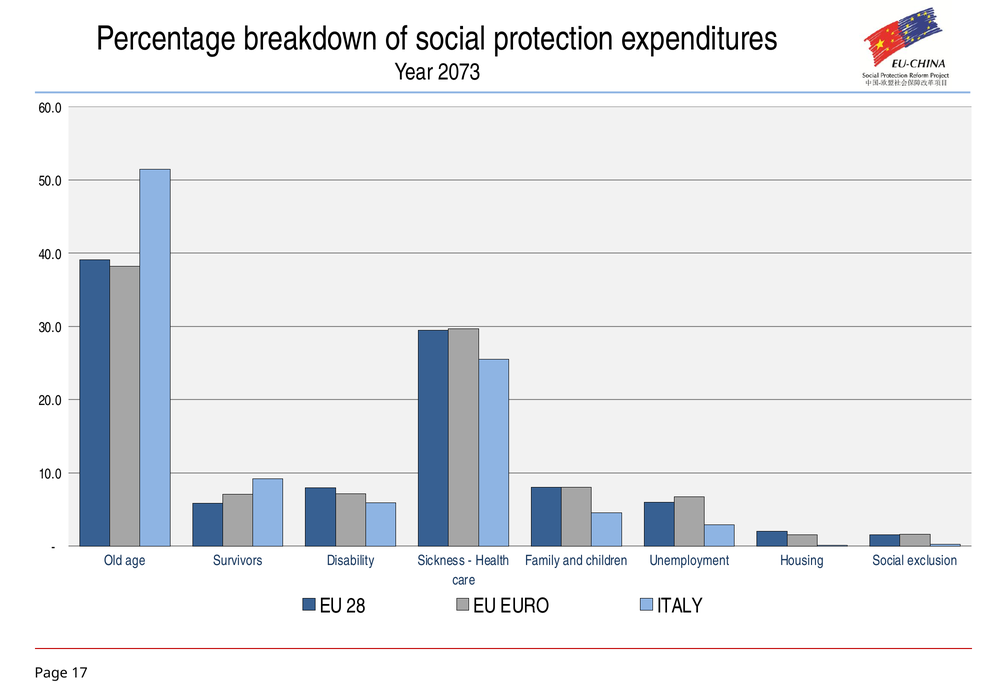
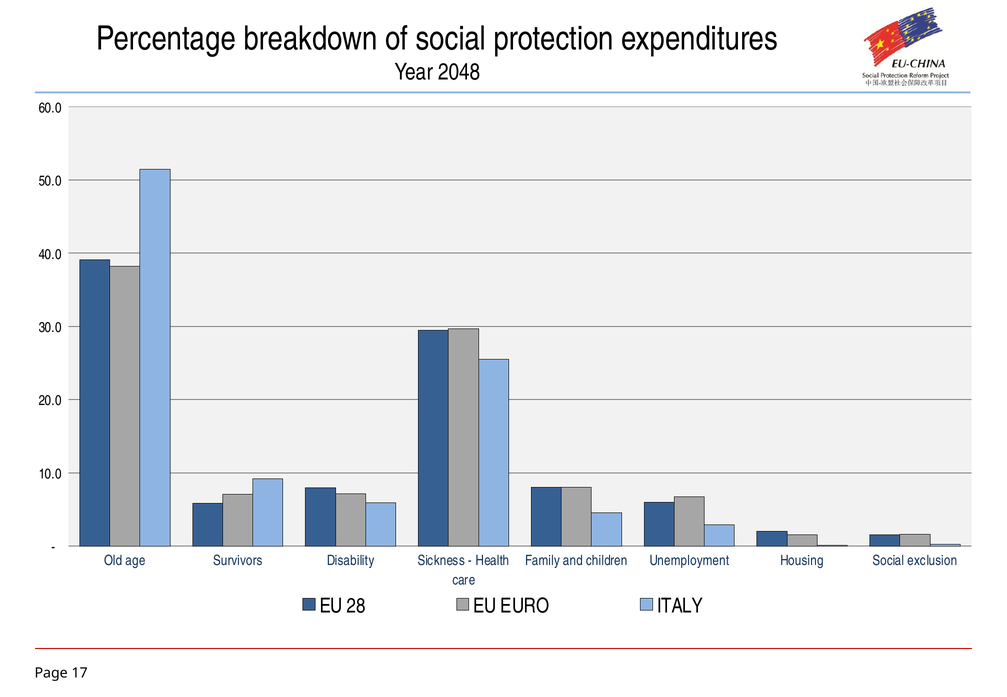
2073: 2073 -> 2048
